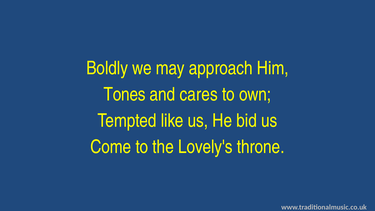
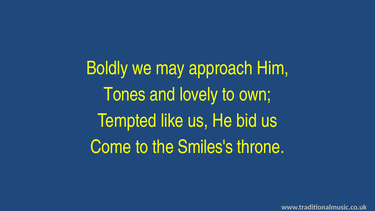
cares: cares -> lovely
Lovely's: Lovely's -> Smiles's
